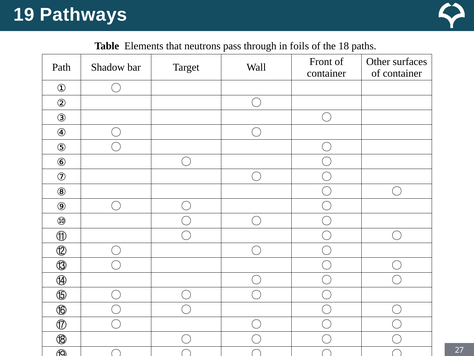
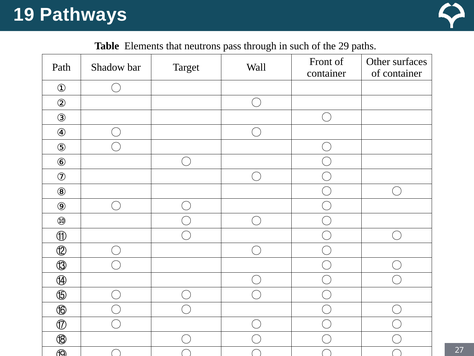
foils: foils -> such
18: 18 -> 29
